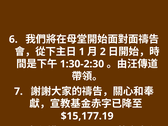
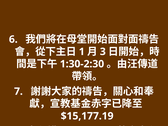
2: 2 -> 3
